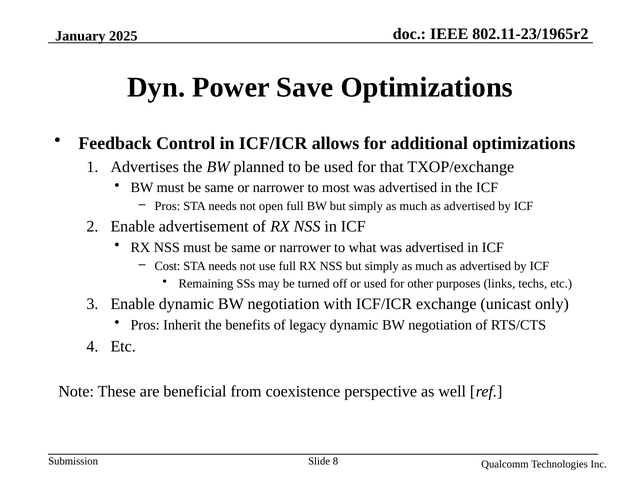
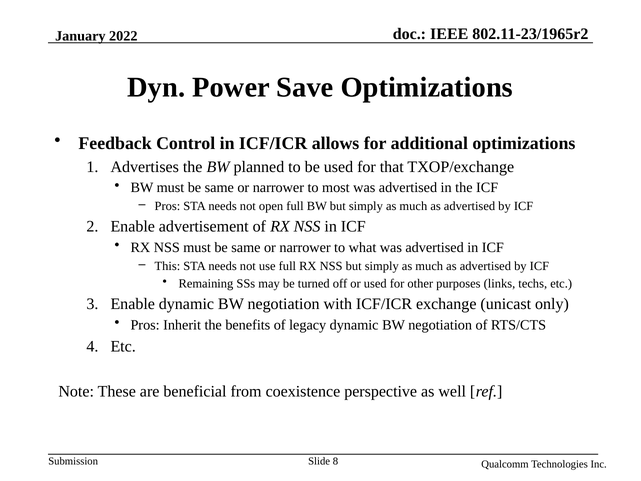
2025: 2025 -> 2022
Cost: Cost -> This
